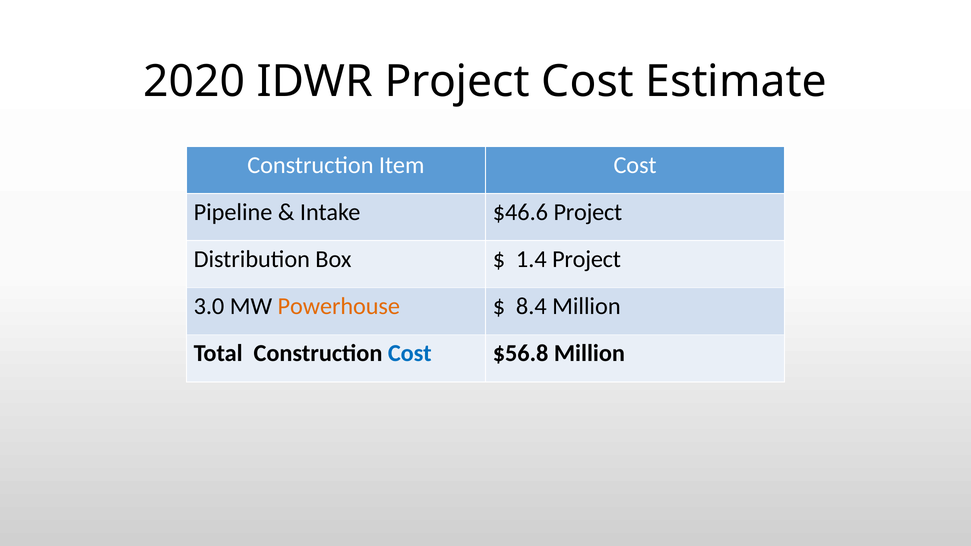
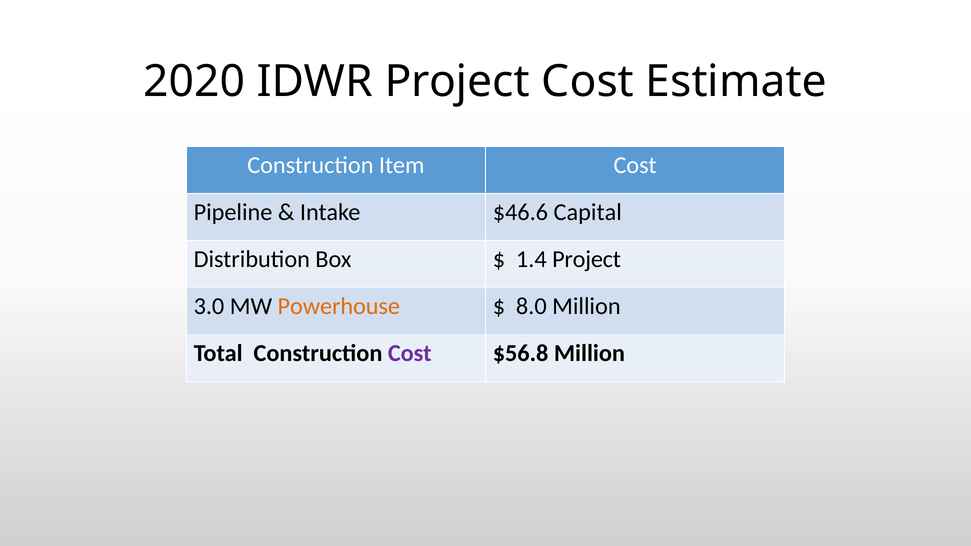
$46.6 Project: Project -> Capital
8.4: 8.4 -> 8.0
Cost at (410, 354) colour: blue -> purple
